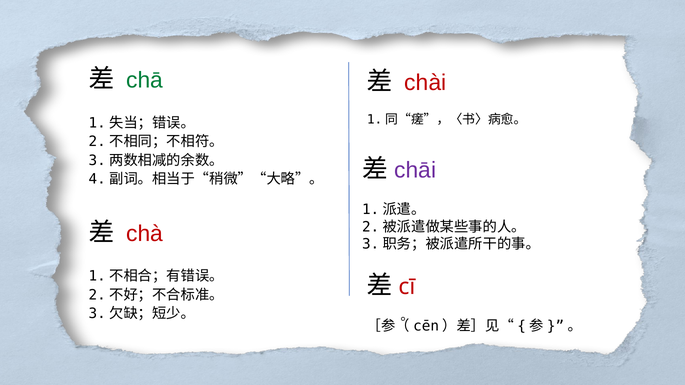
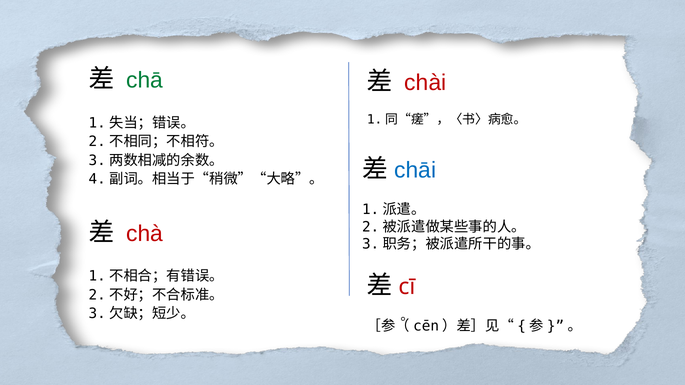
chāi colour: purple -> blue
